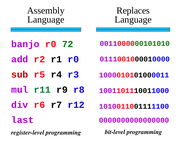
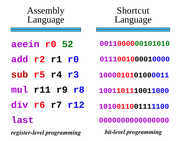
Replaces: Replaces -> Shortcut
banjo: banjo -> aeein
72: 72 -> 52
r11 colour: green -> black
